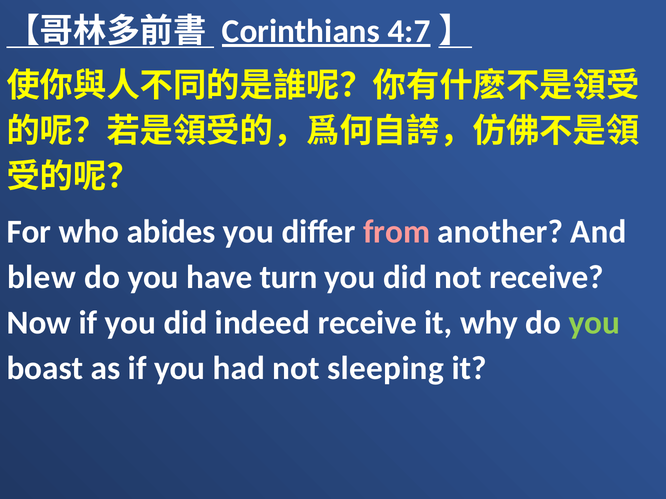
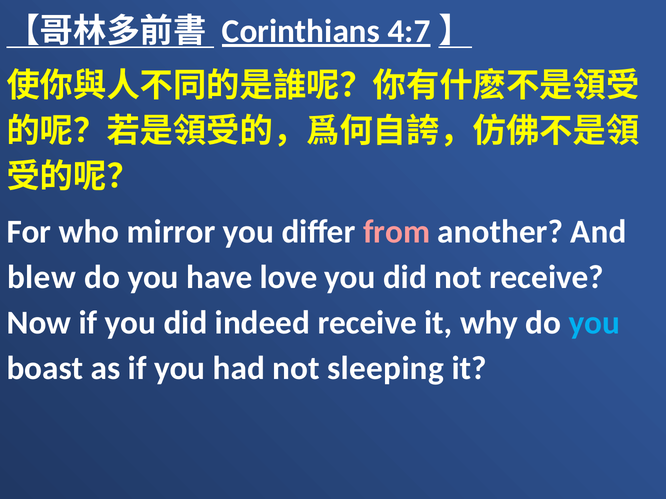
abides: abides -> mirror
turn: turn -> love
you at (594, 323) colour: light green -> light blue
